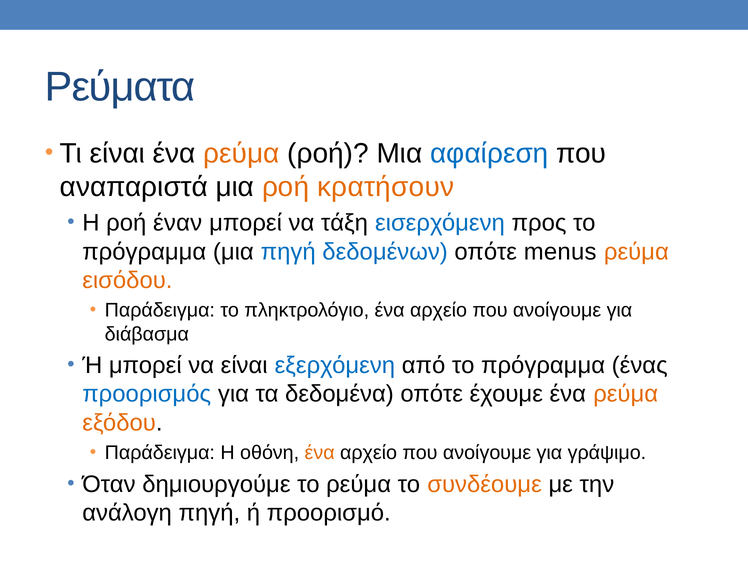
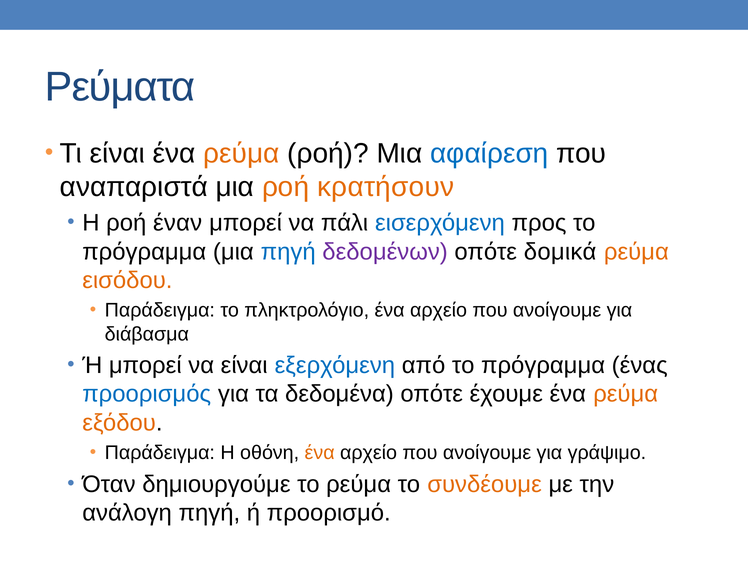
τάξη: τάξη -> πάλι
δεδομένων colour: blue -> purple
menus: menus -> δομικά
